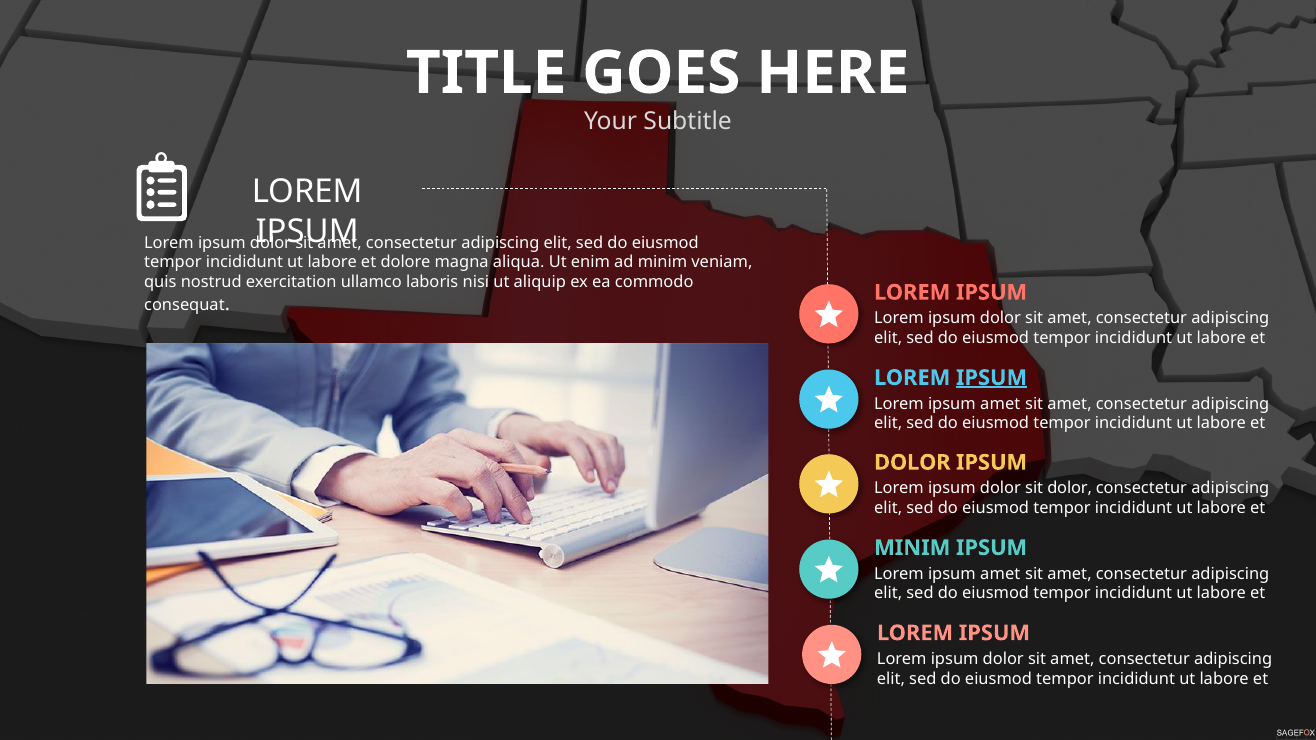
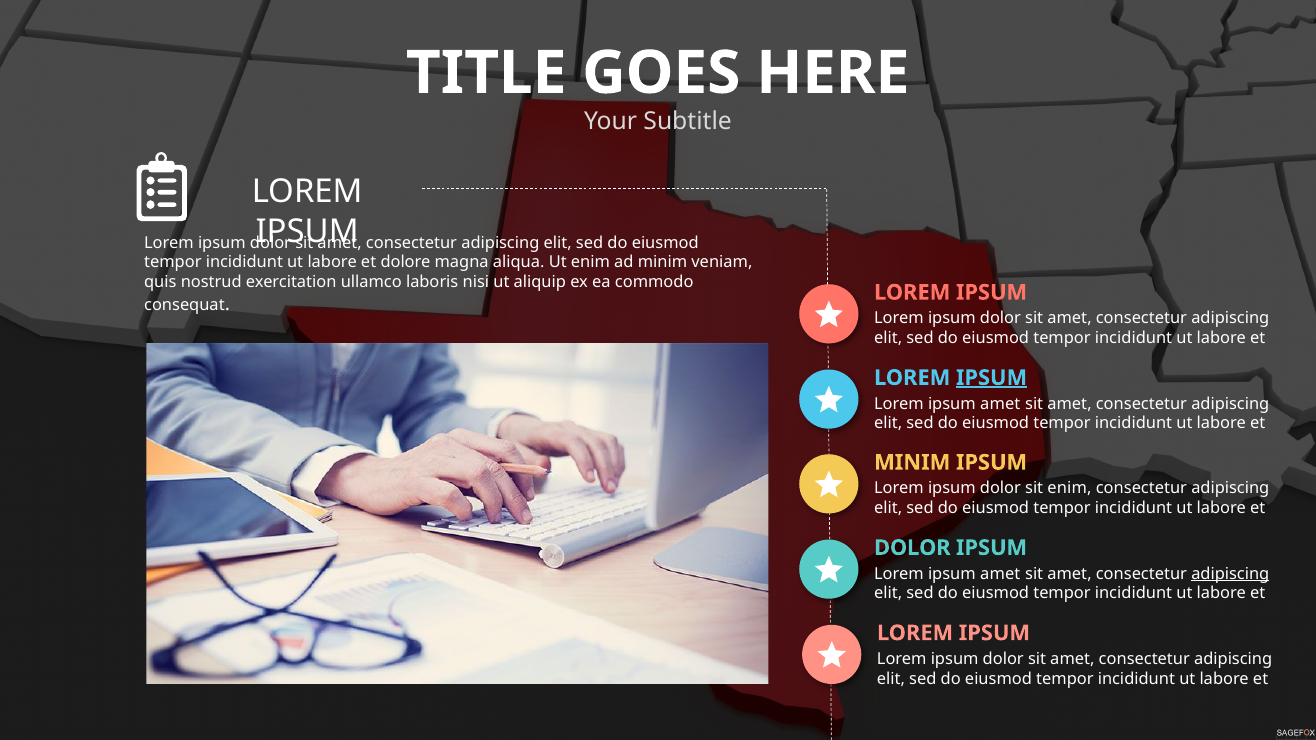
DOLOR at (912, 463): DOLOR -> MINIM
sit dolor: dolor -> enim
MINIM at (912, 548): MINIM -> DOLOR
adipiscing at (1230, 574) underline: none -> present
